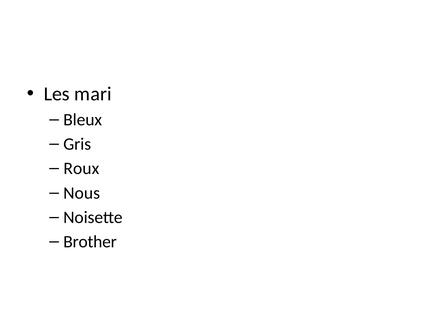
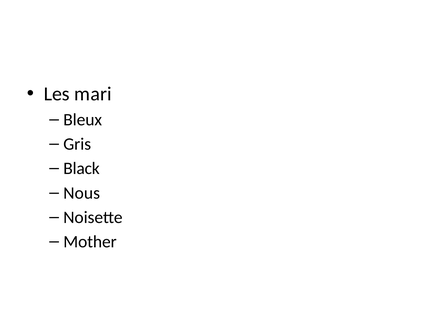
Roux: Roux -> Black
Brother: Brother -> Mother
